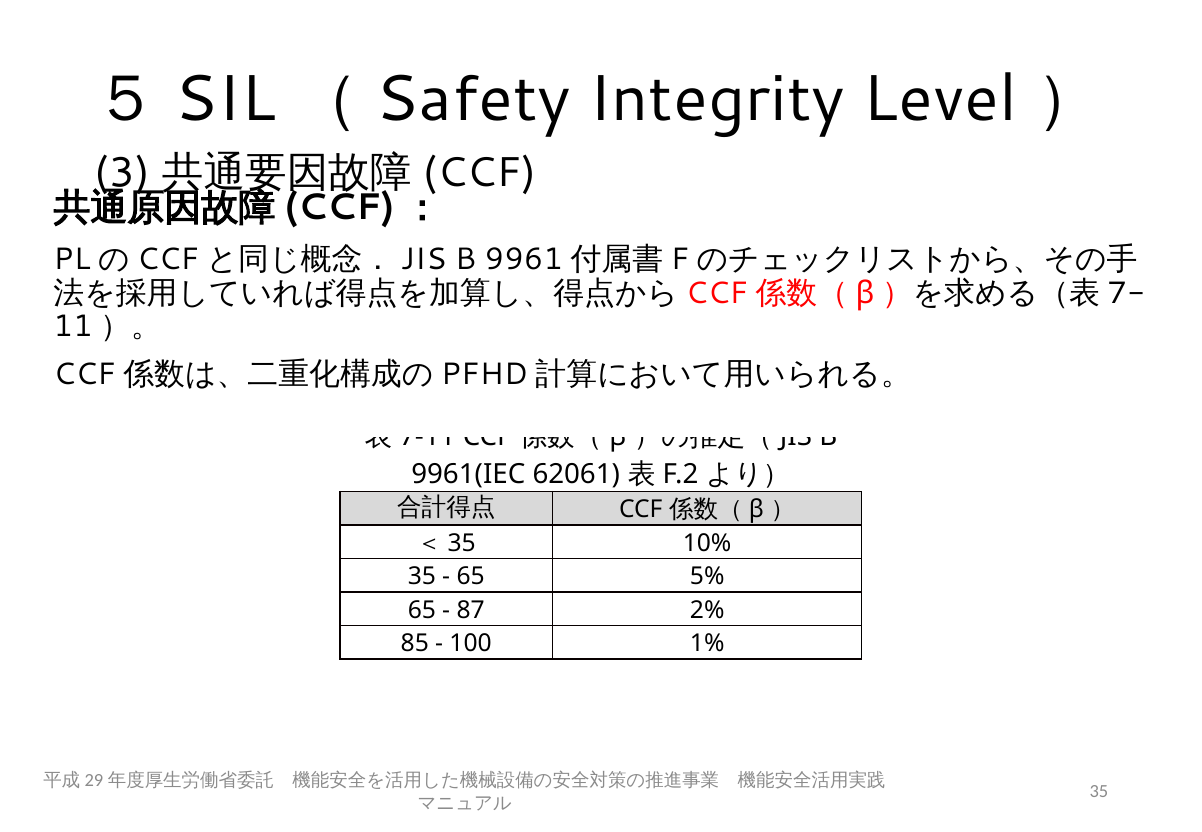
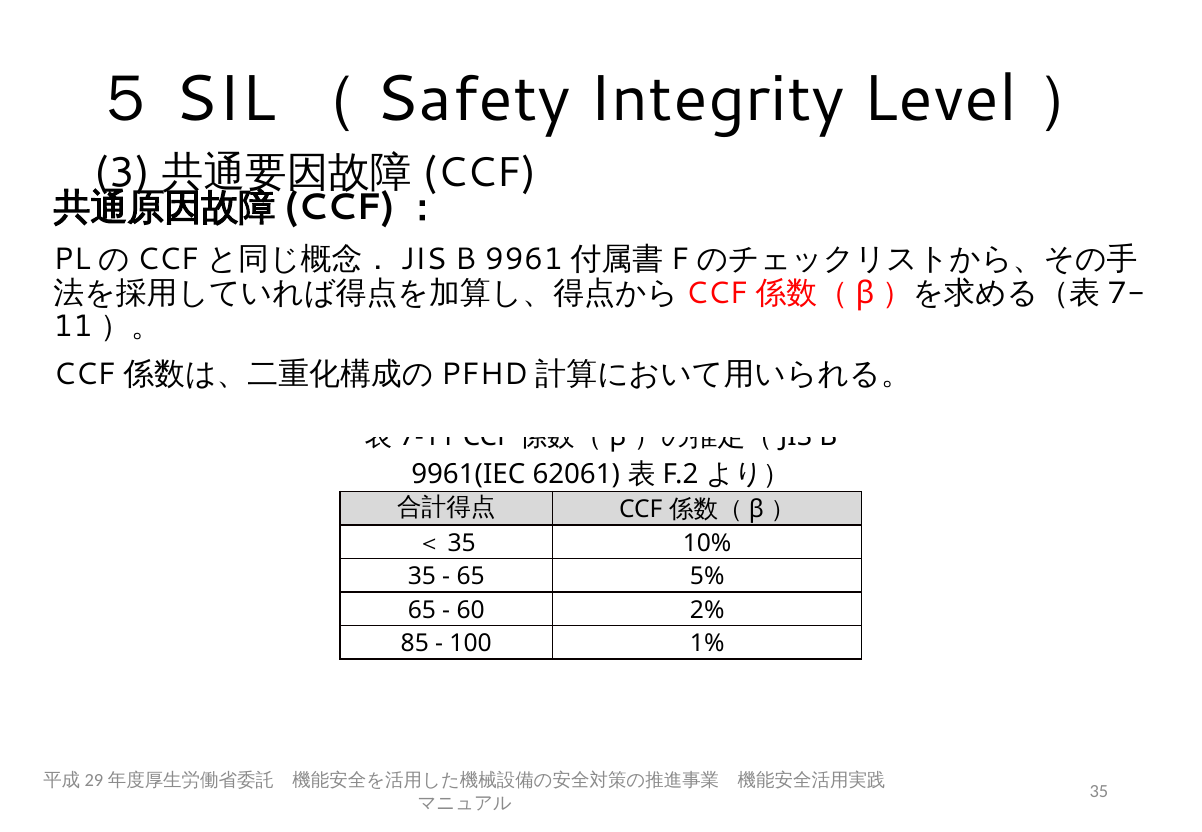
87: 87 -> 60
